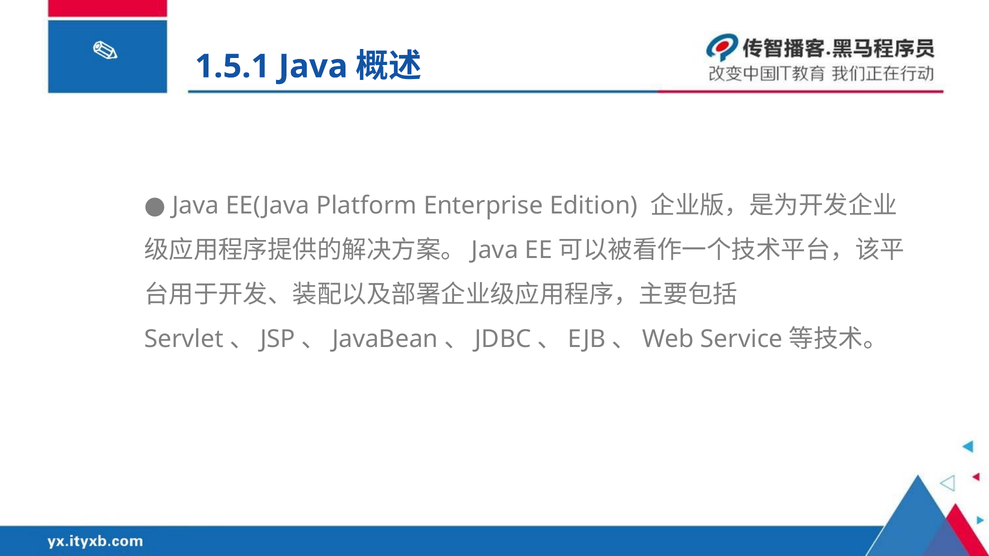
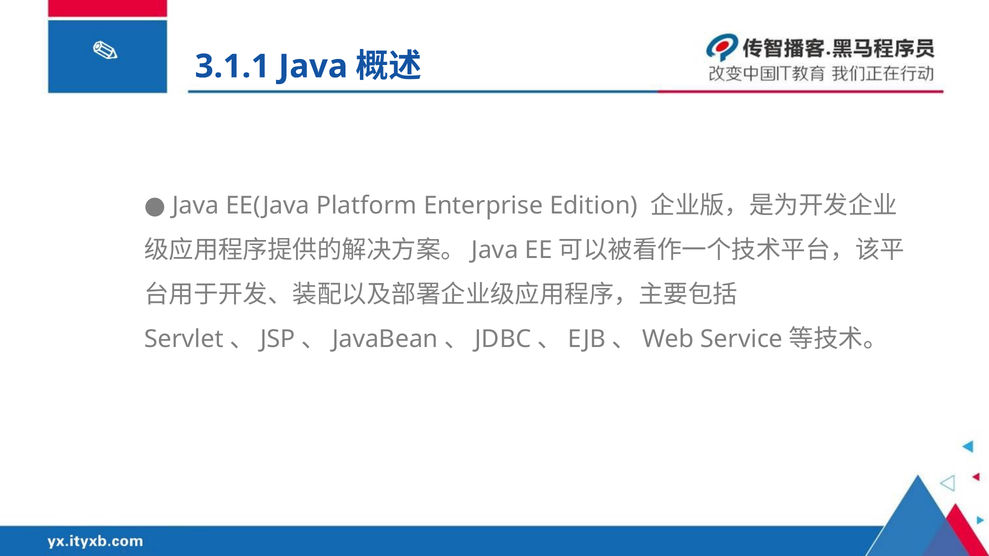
1.5.1: 1.5.1 -> 3.1.1
